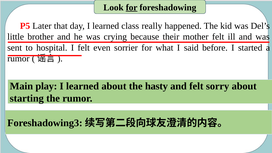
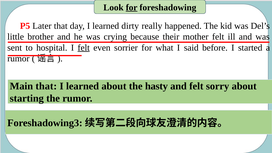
class: class -> dirty
felt at (84, 48) underline: none -> present
Main play: play -> that
